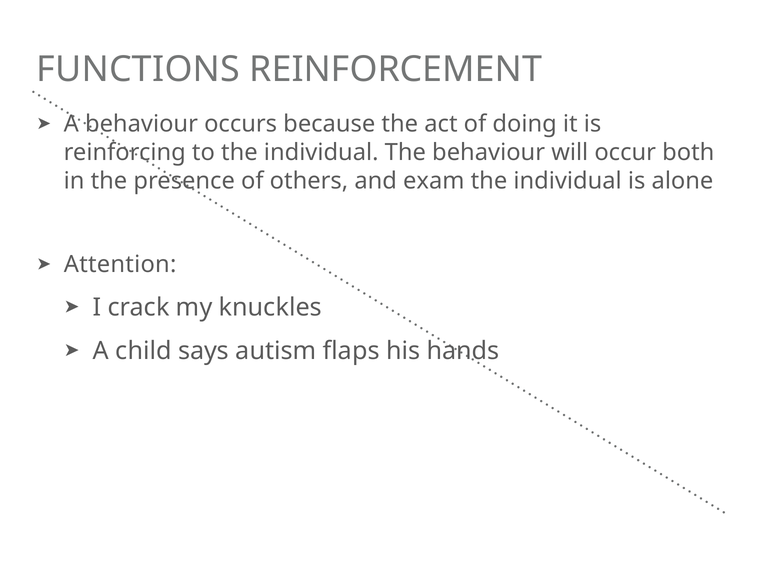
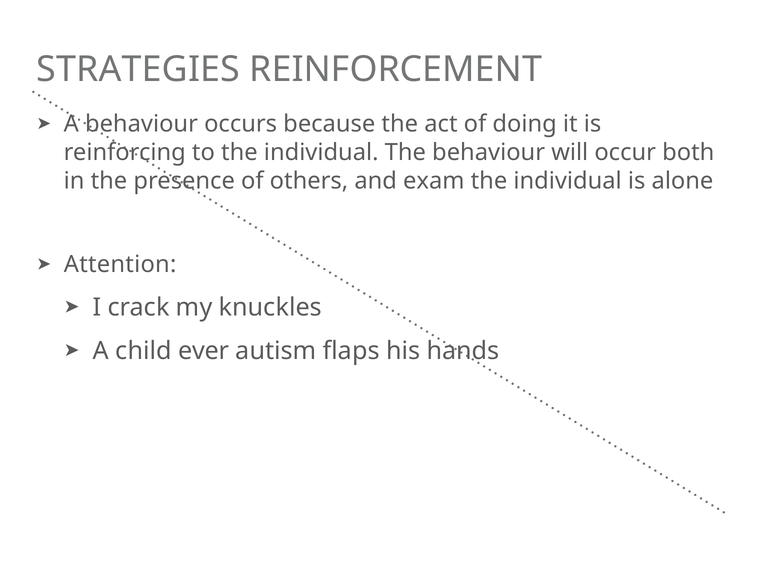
FUNCTIONS: FUNCTIONS -> STRATEGIES
says: says -> ever
